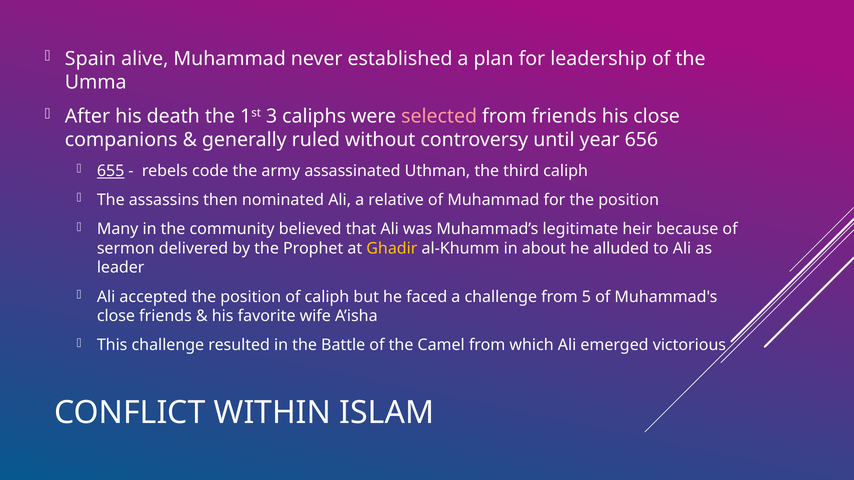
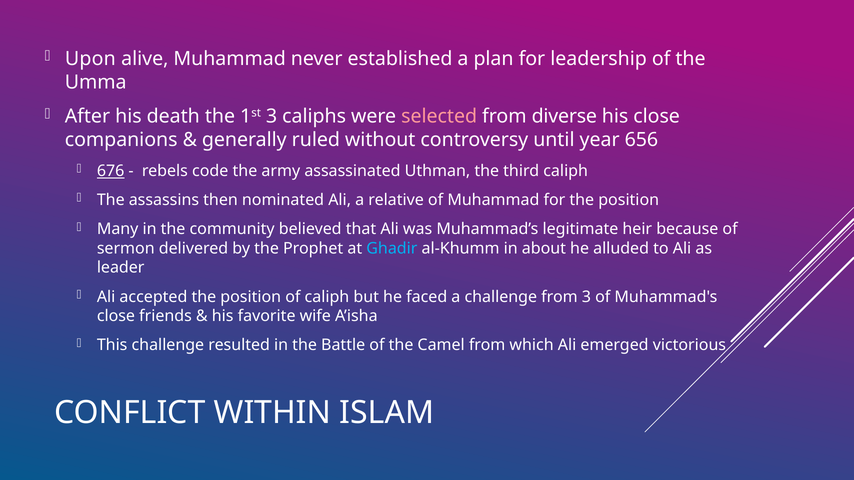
Spain: Spain -> Upon
from friends: friends -> diverse
655: 655 -> 676
Ghadir colour: yellow -> light blue
from 5: 5 -> 3
